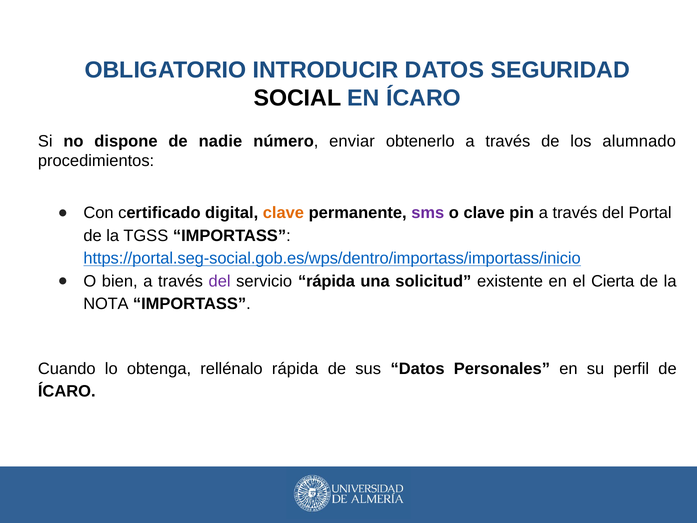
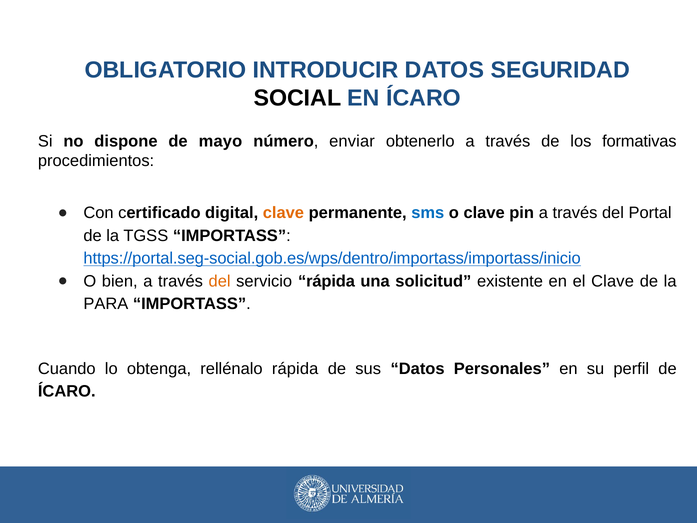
nadie: nadie -> mayo
alumnado: alumnado -> formativas
sms colour: purple -> blue
del at (220, 281) colour: purple -> orange
el Cierta: Cierta -> Clave
NOTA: NOTA -> PARA
